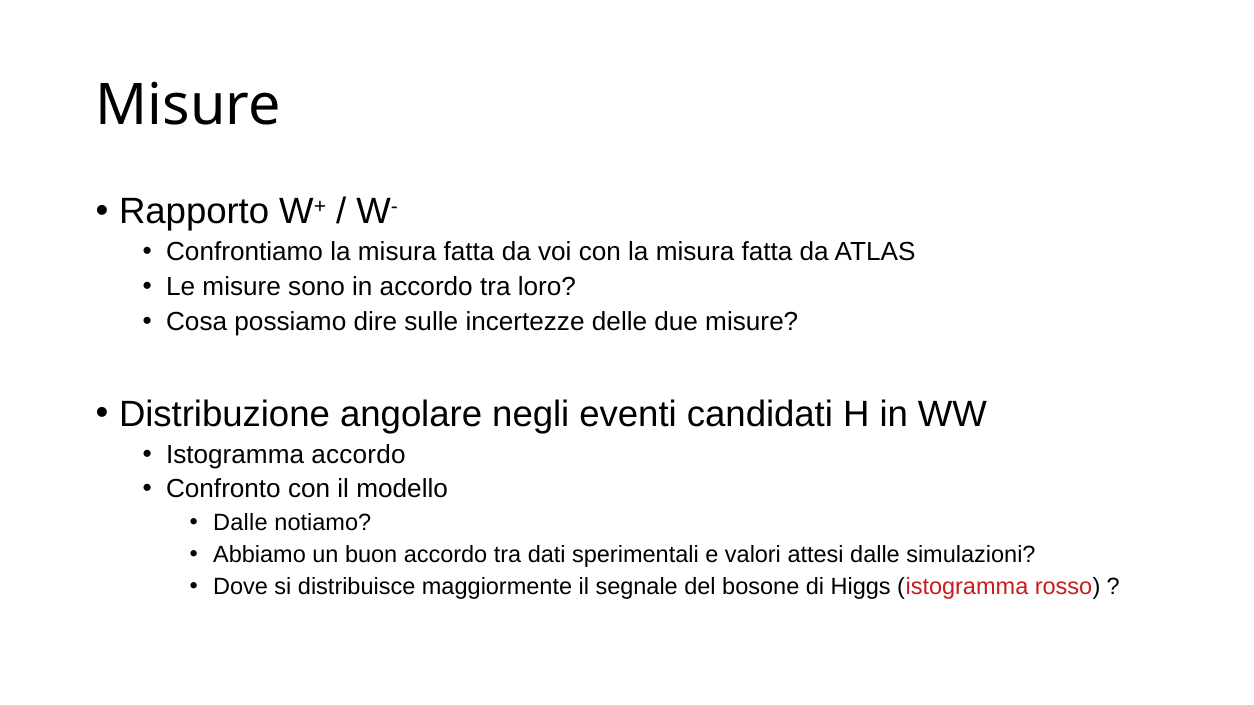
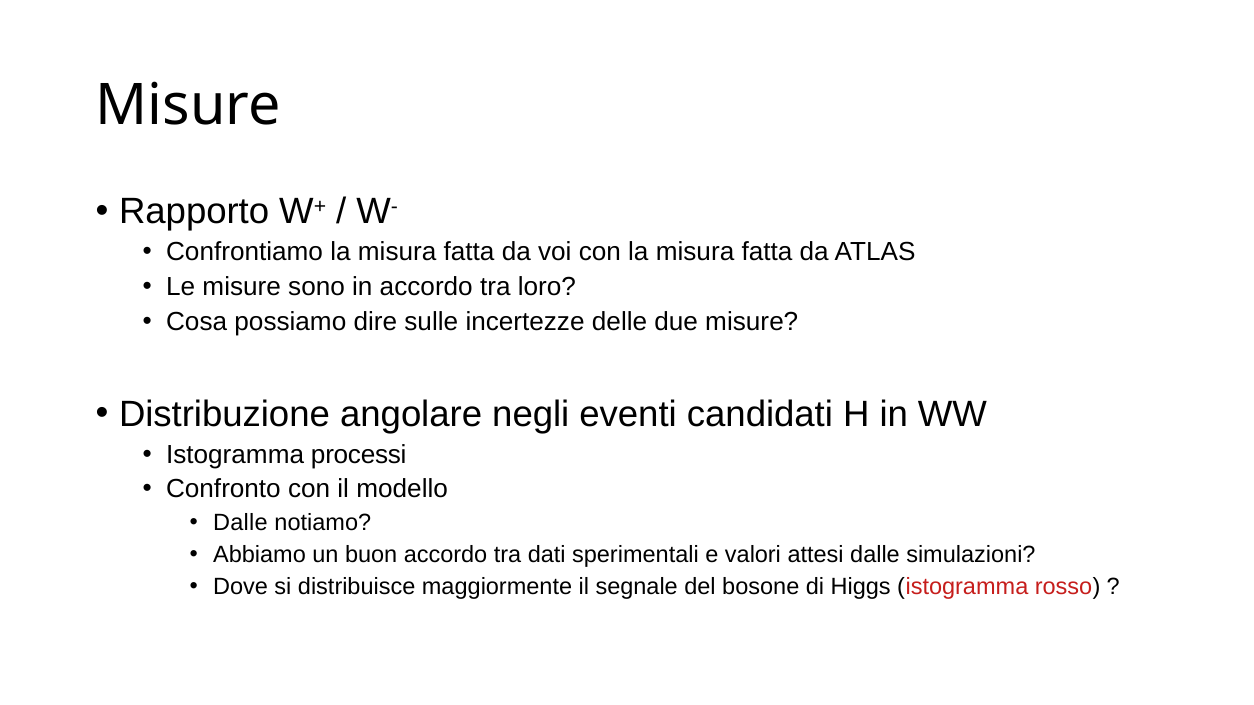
Istogramma accordo: accordo -> processi
